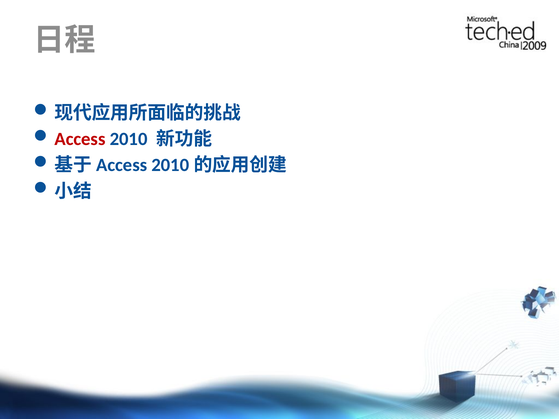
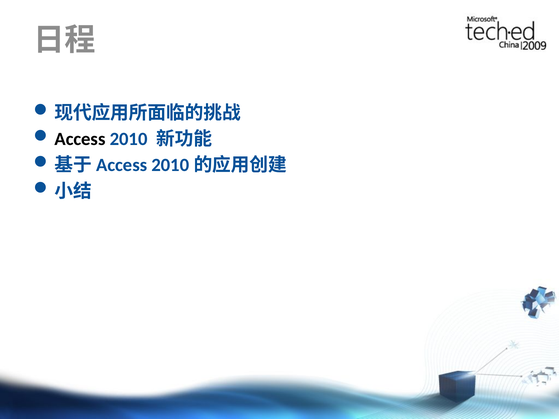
Access colour: red -> black
